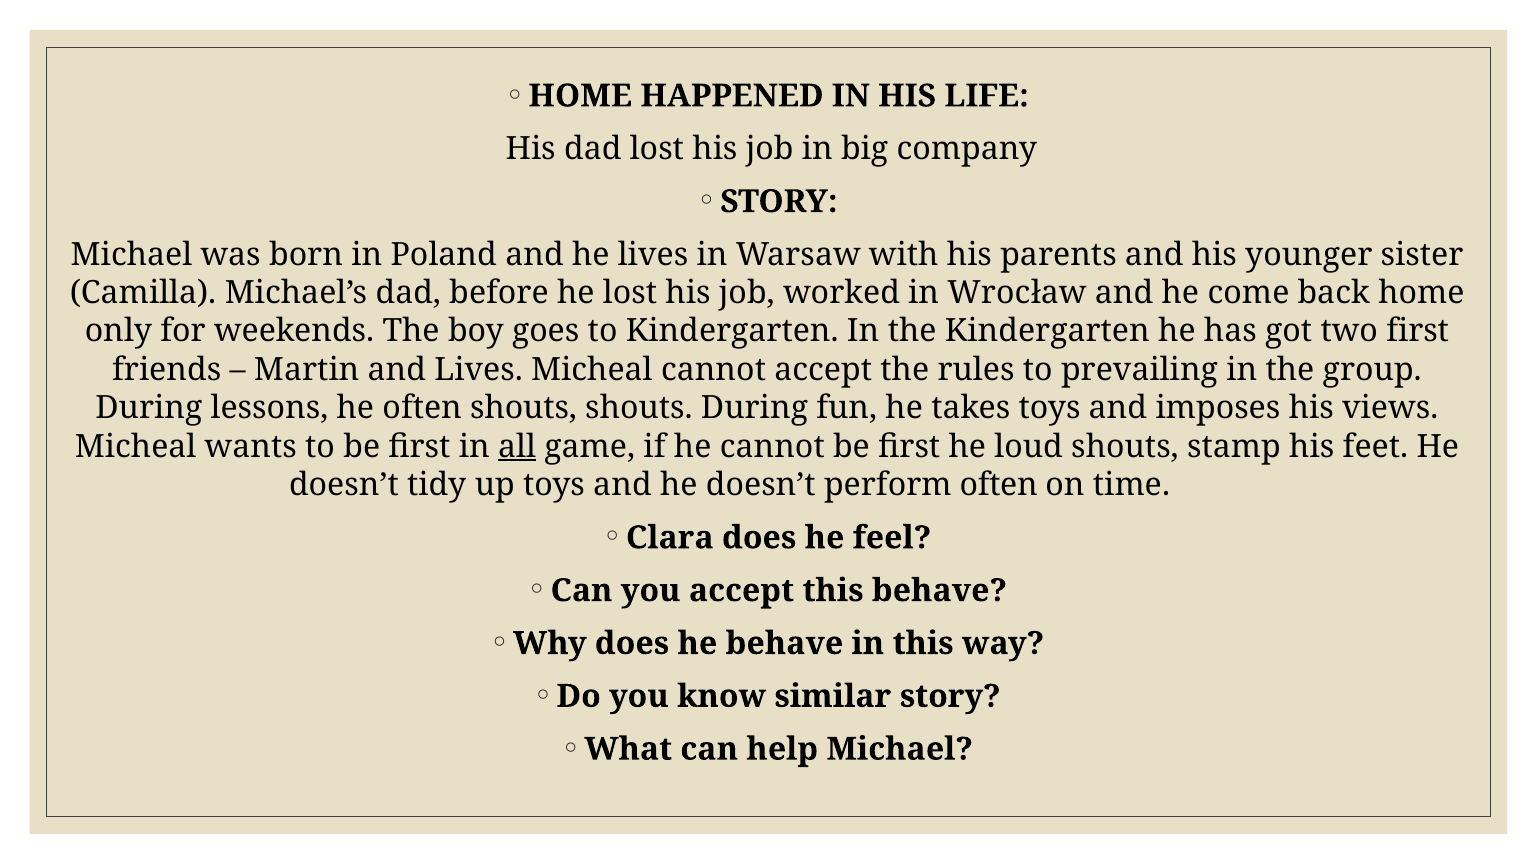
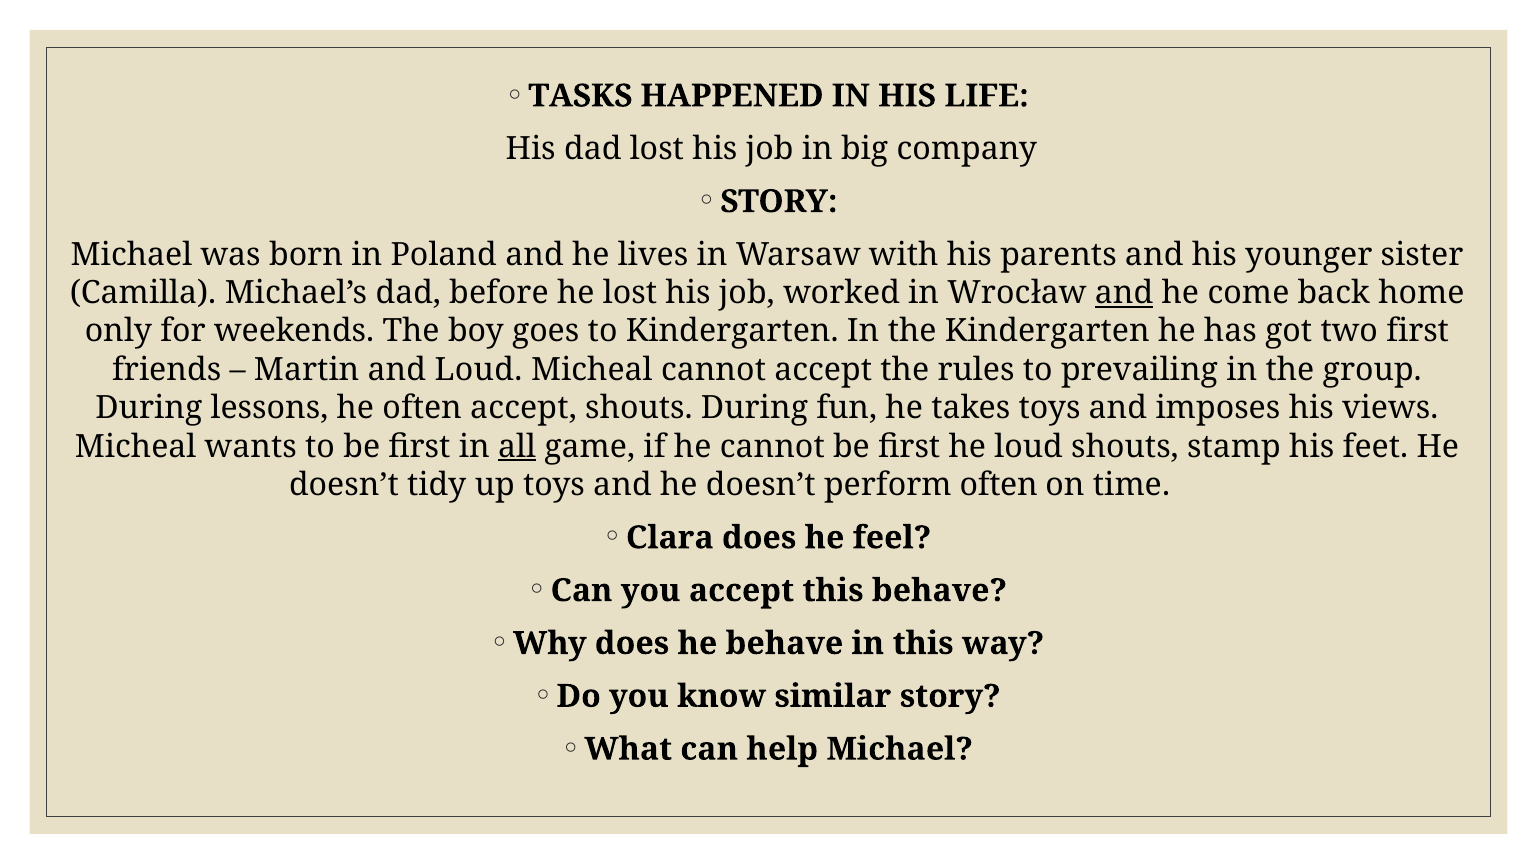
HOME at (580, 96): HOME -> TASKS
and at (1124, 293) underline: none -> present
and Lives: Lives -> Loud
often shouts: shouts -> accept
